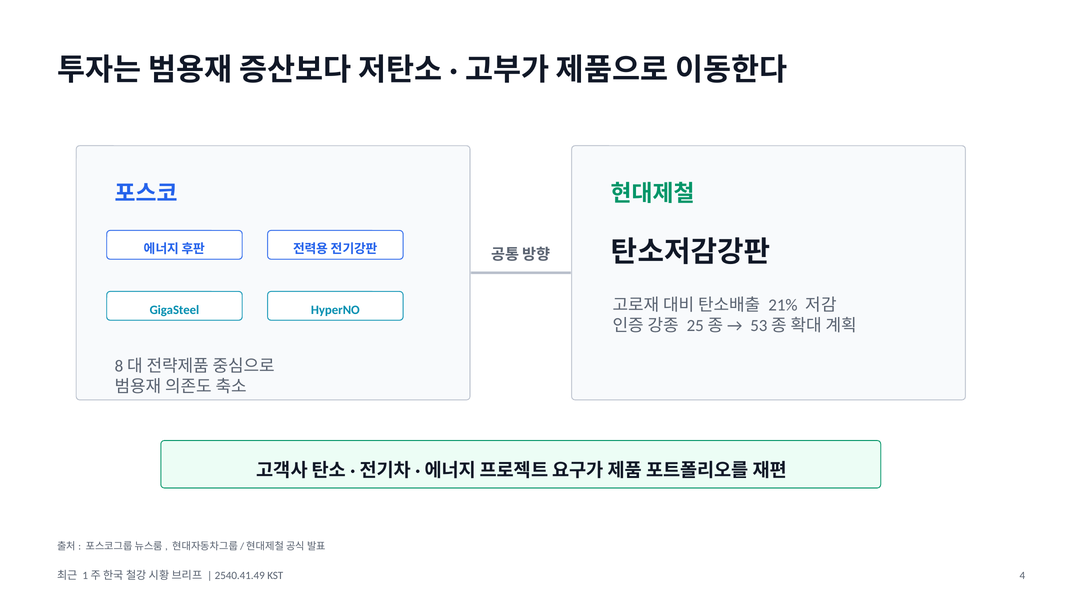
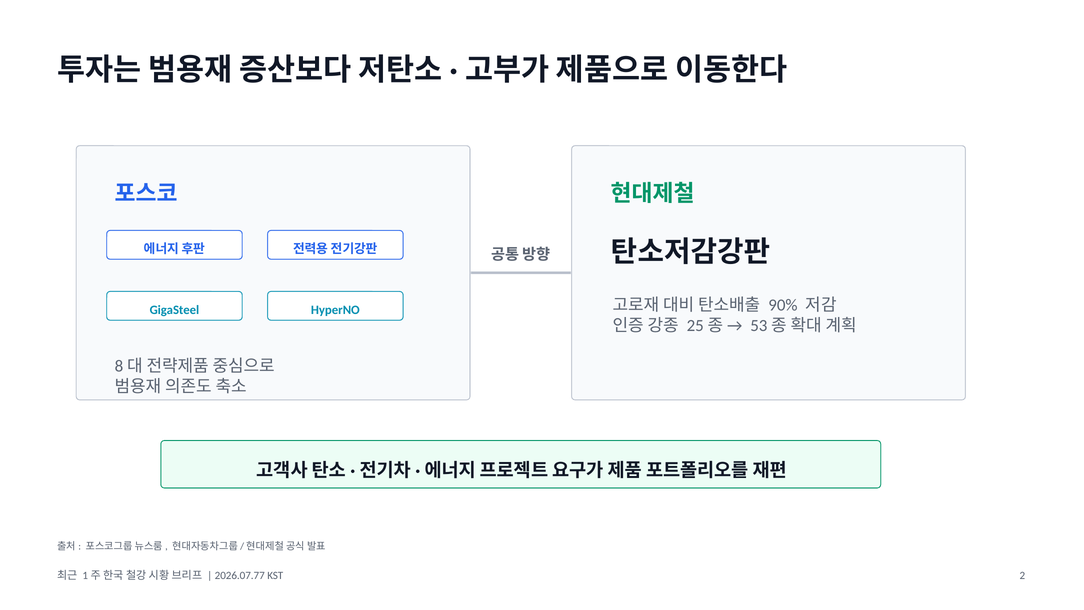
21%: 21% -> 90%
2540.41.49: 2540.41.49 -> 2026.07.77
4: 4 -> 2
